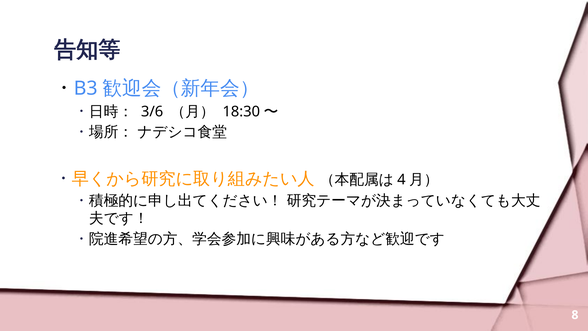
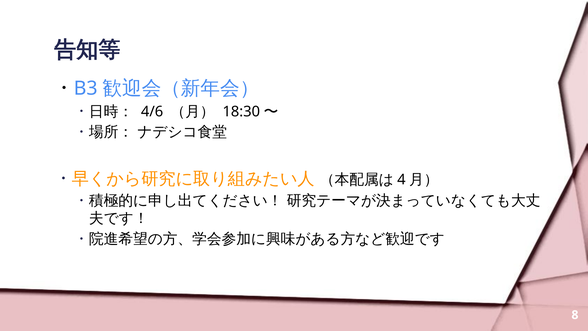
3/6: 3/6 -> 4/6
